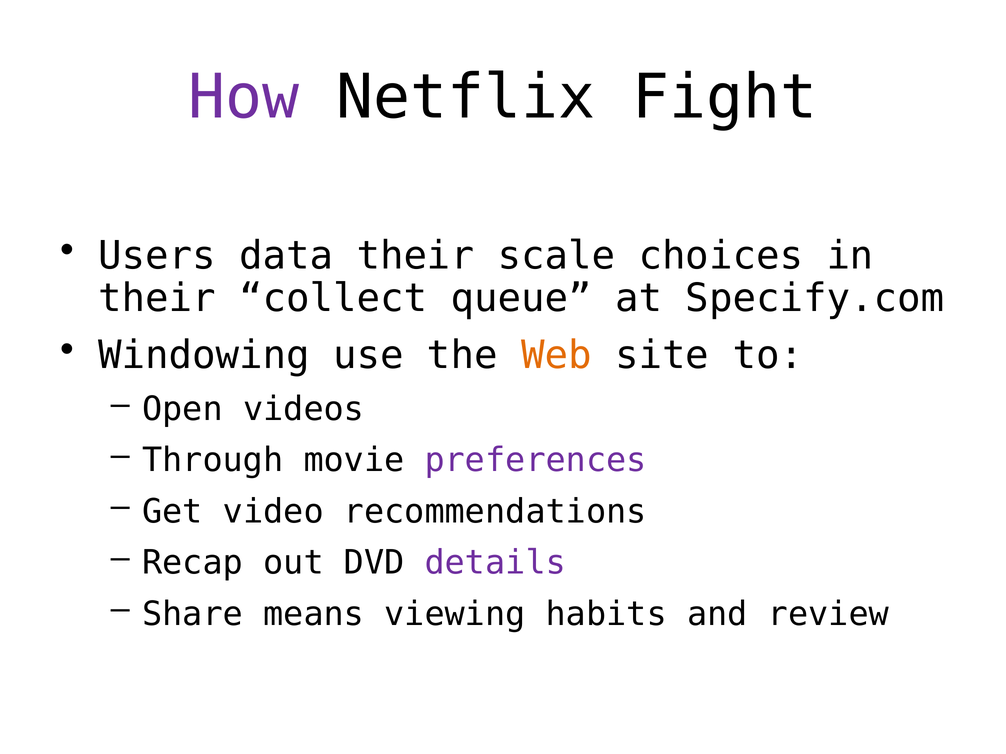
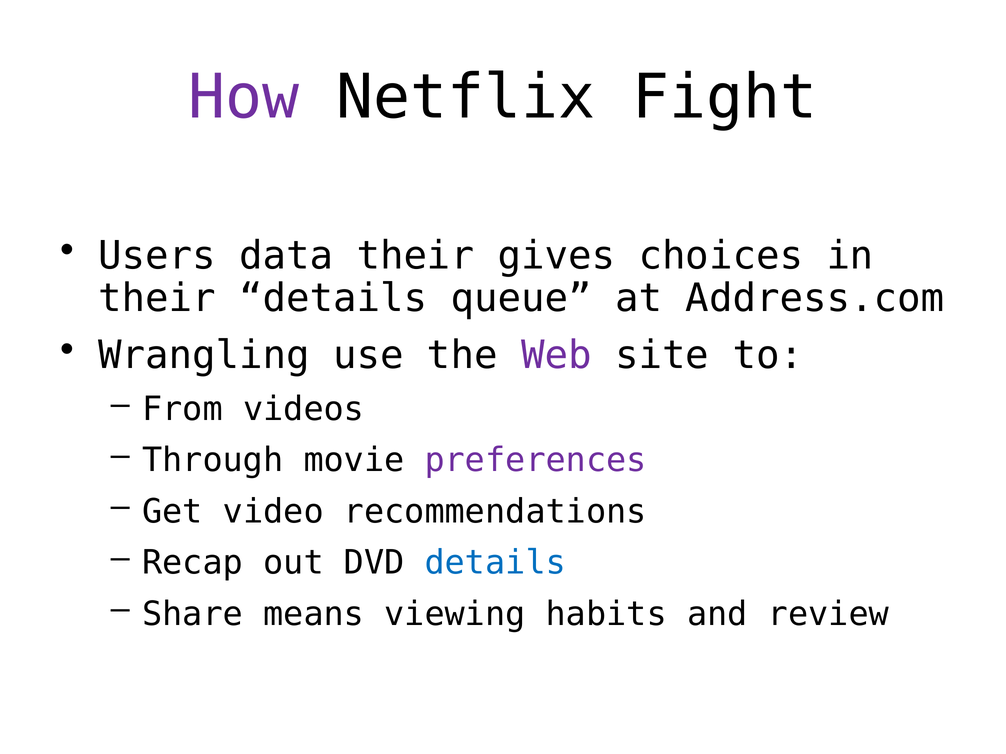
scale: scale -> gives
their collect: collect -> details
Specify.com: Specify.com -> Address.com
Windowing: Windowing -> Wrangling
Web colour: orange -> purple
Open: Open -> From
details at (495, 563) colour: purple -> blue
